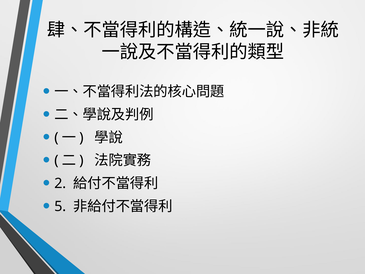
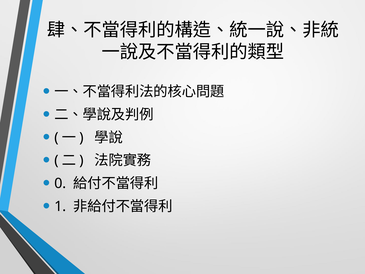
2: 2 -> 0
5: 5 -> 1
